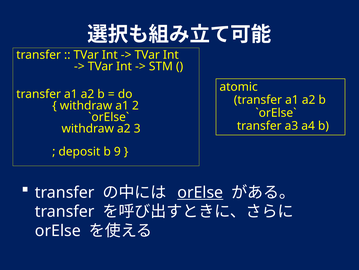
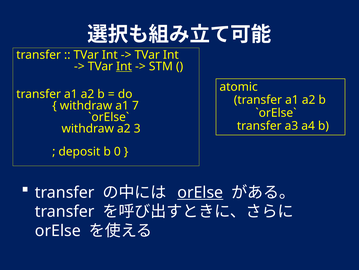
Int at (124, 66) underline: none -> present
2: 2 -> 7
9: 9 -> 0
